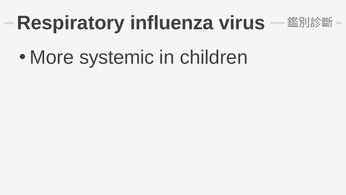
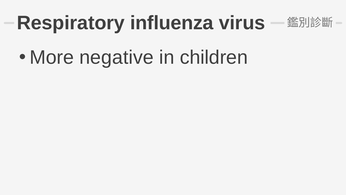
systemic: systemic -> negative
